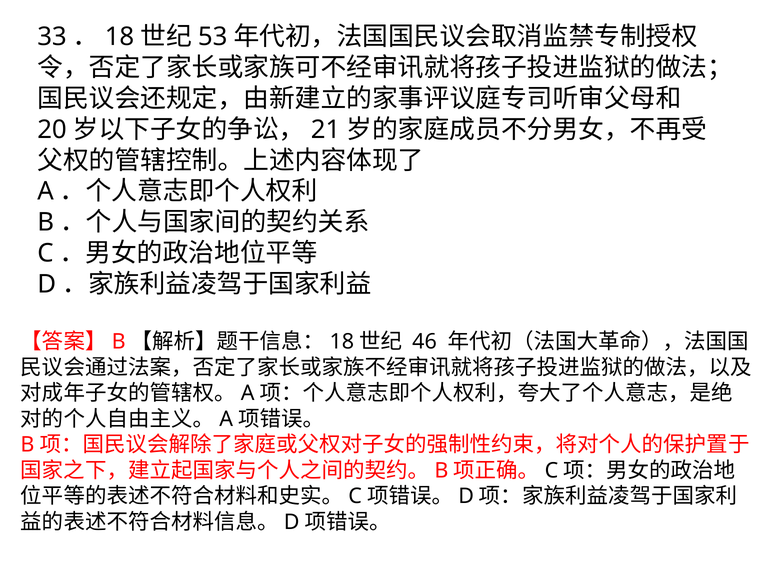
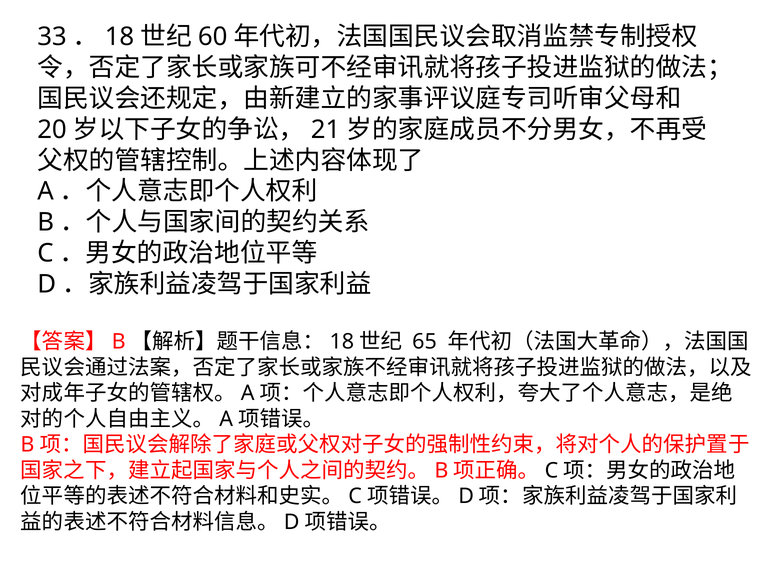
53: 53 -> 60
46: 46 -> 65
